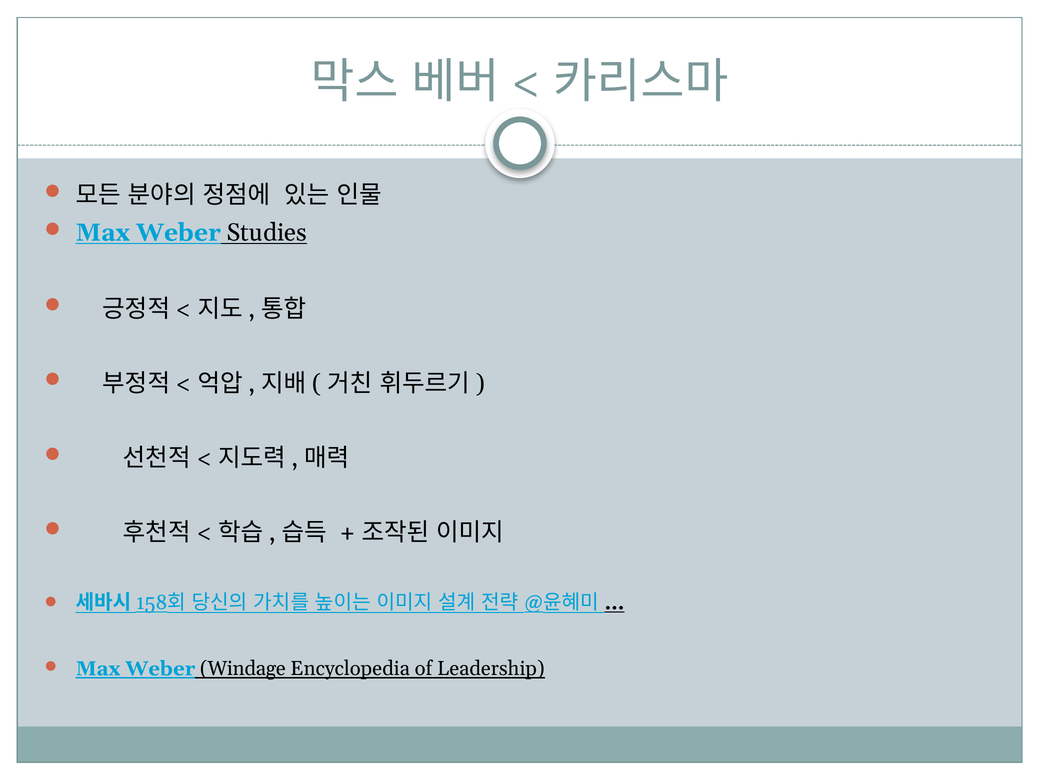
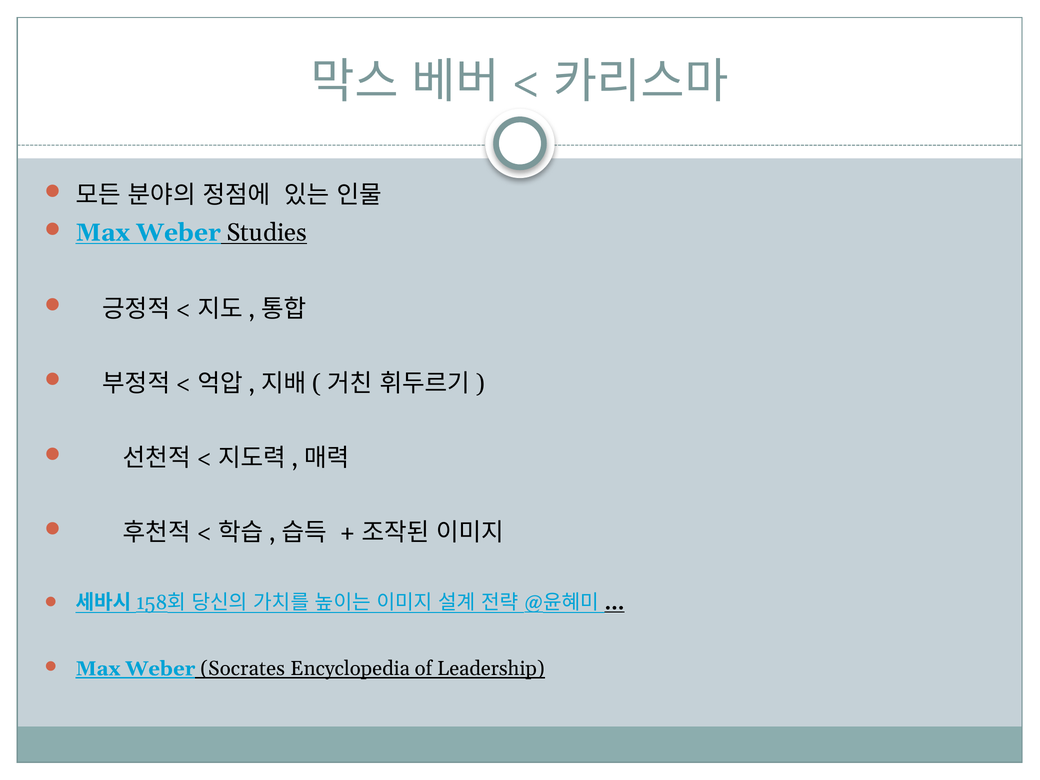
Windage: Windage -> Socrates
